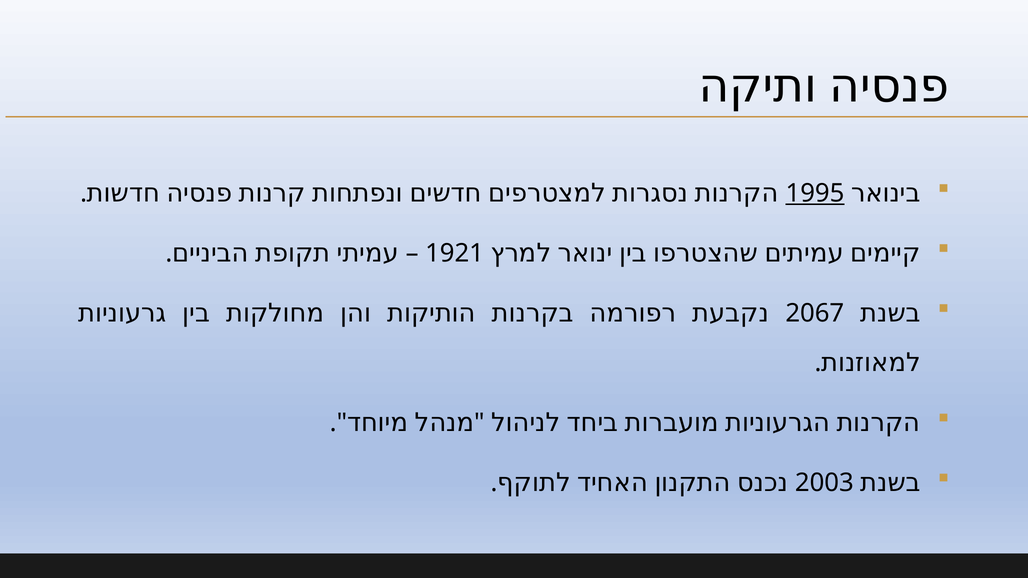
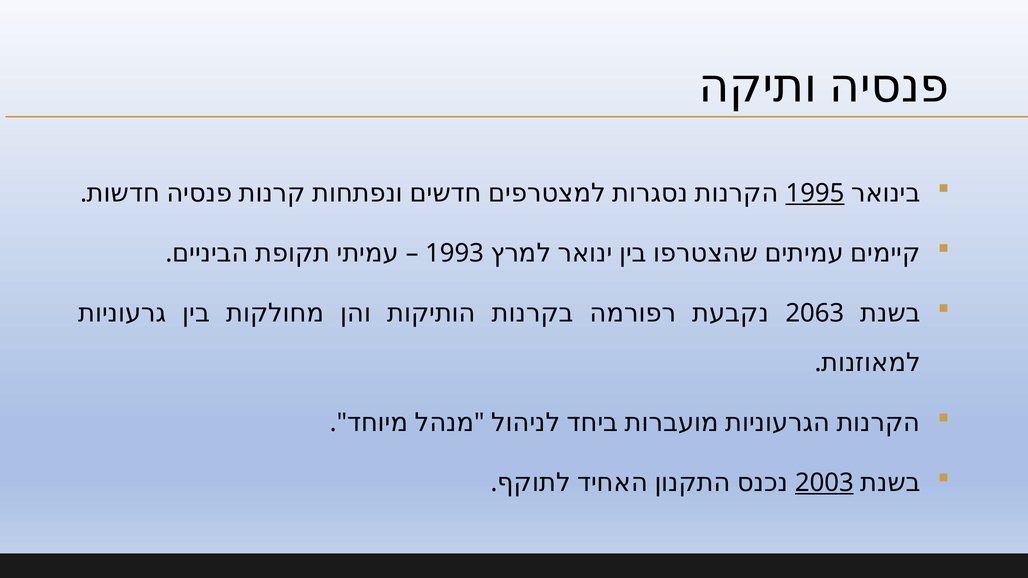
1921: 1921 -> 1993
2067: 2067 -> 2063
2003 underline: none -> present
